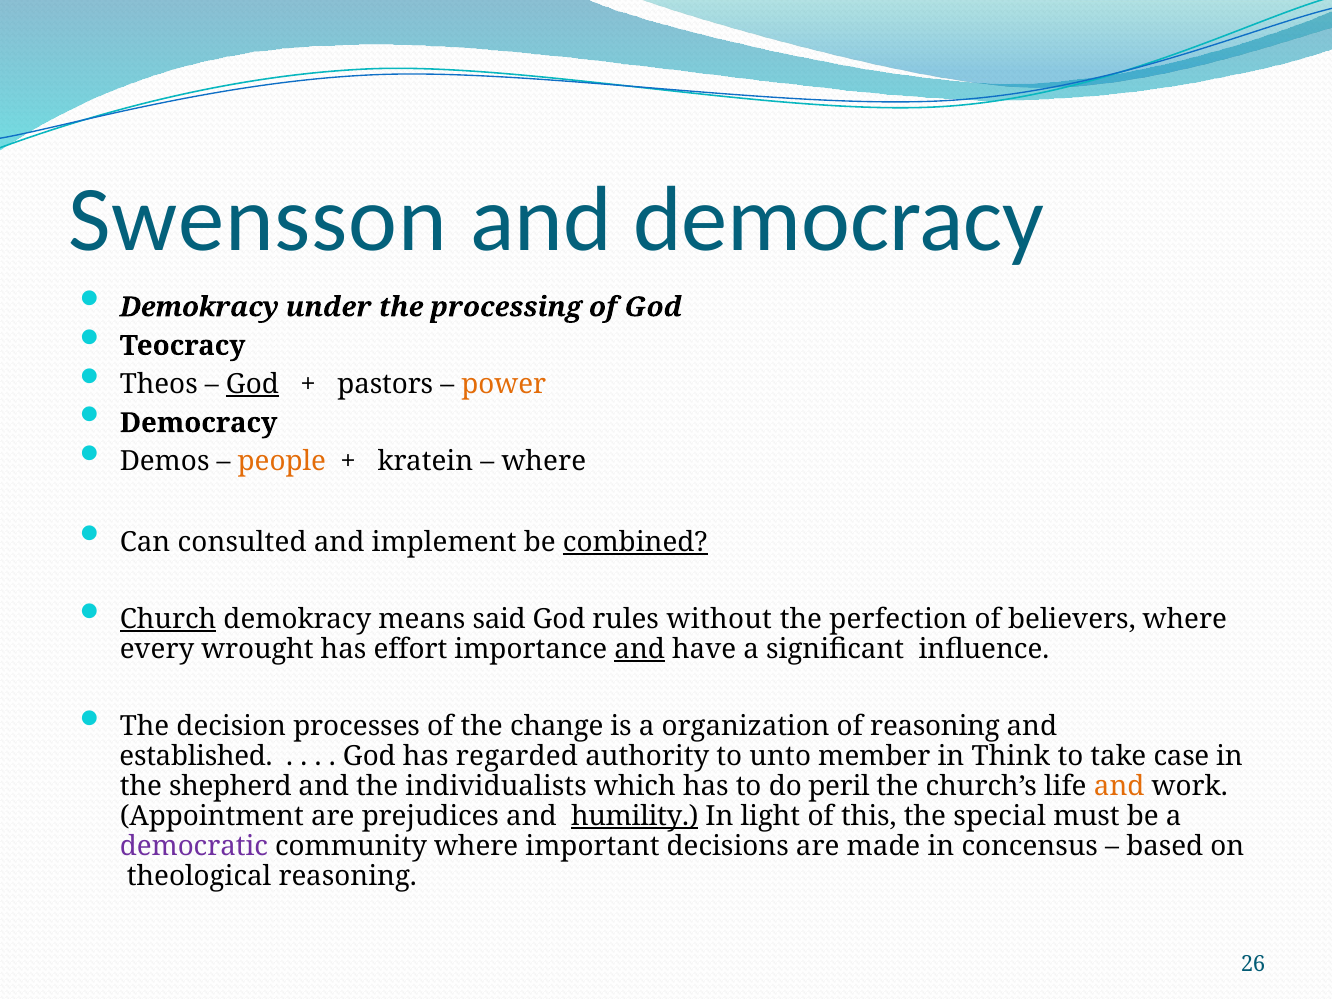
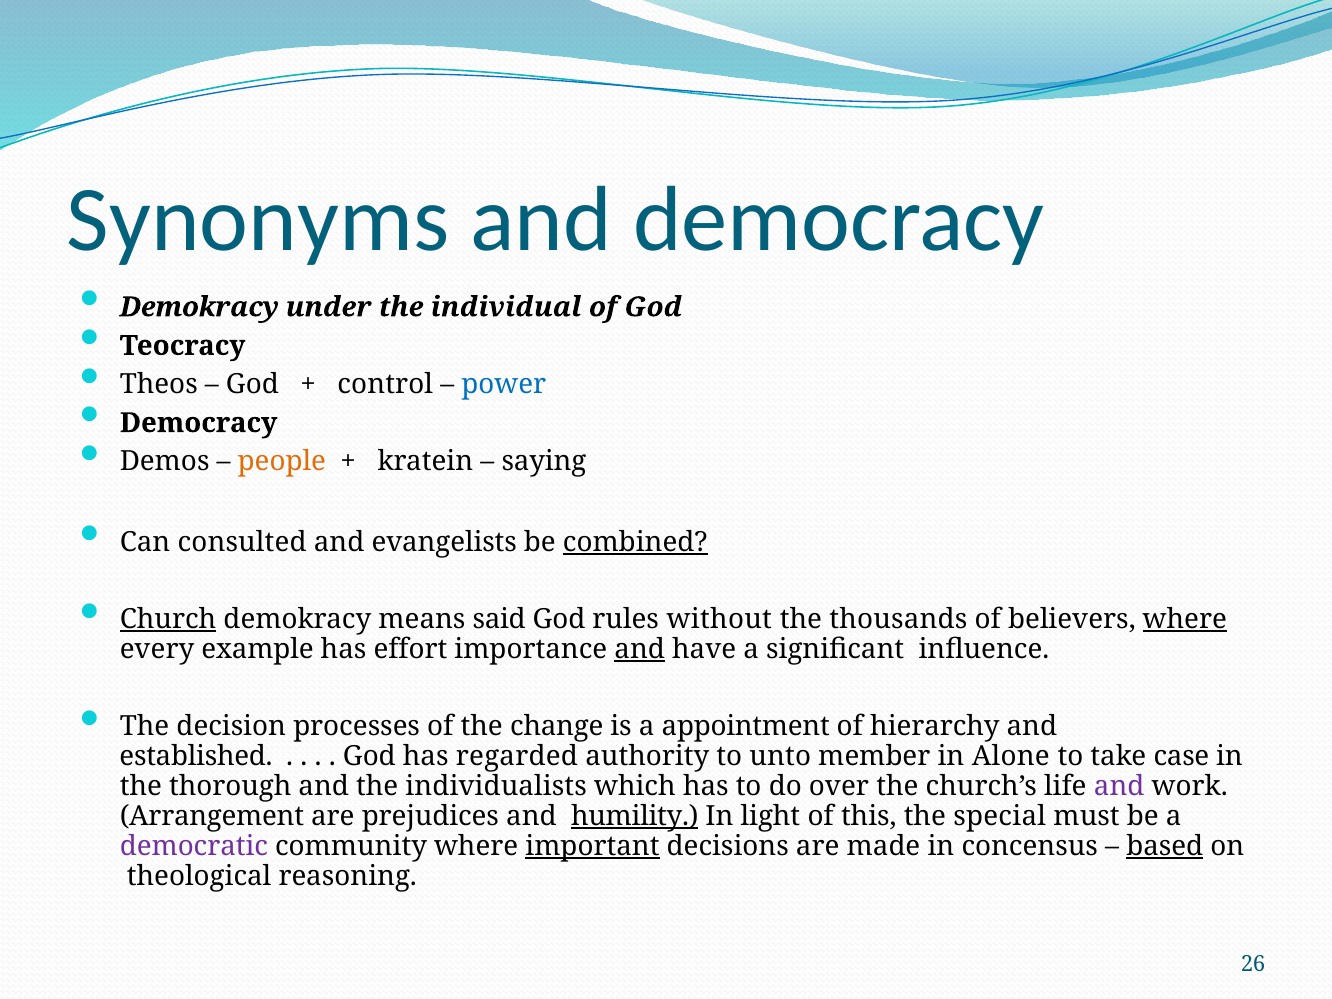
Swensson: Swensson -> Synonyms
processing: processing -> individual
God at (252, 384) underline: present -> none
pastors: pastors -> control
power colour: orange -> blue
where at (544, 462): where -> saying
implement: implement -> evangelists
perfection: perfection -> thousands
where at (1185, 619) underline: none -> present
wrought: wrought -> example
organization: organization -> appointment
of reasoning: reasoning -> hierarchy
Think: Think -> Alone
shepherd: shepherd -> thorough
peril: peril -> over
and at (1119, 786) colour: orange -> purple
Appointment: Appointment -> Arrangement
important underline: none -> present
based underline: none -> present
